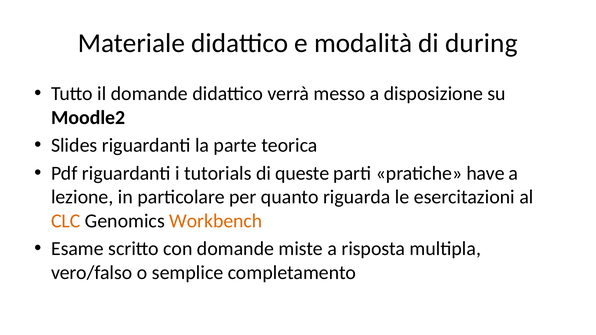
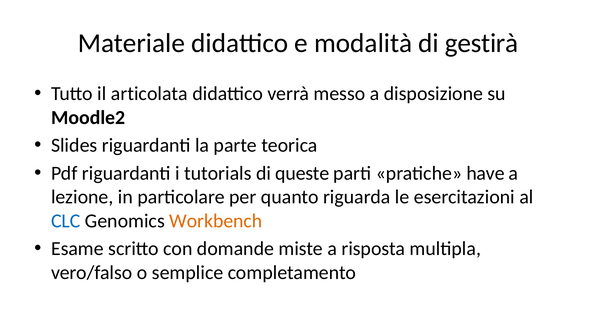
during: during -> gestirà
il domande: domande -> articolata
CLC colour: orange -> blue
